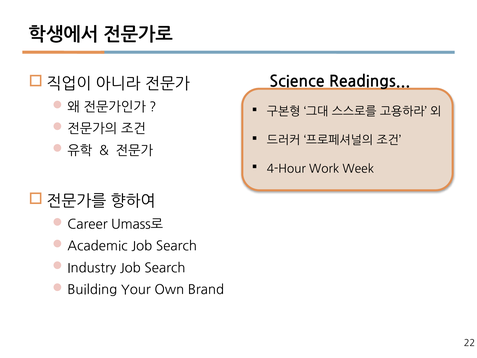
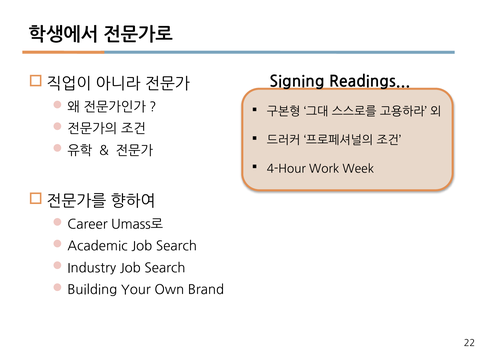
Science: Science -> Signing
